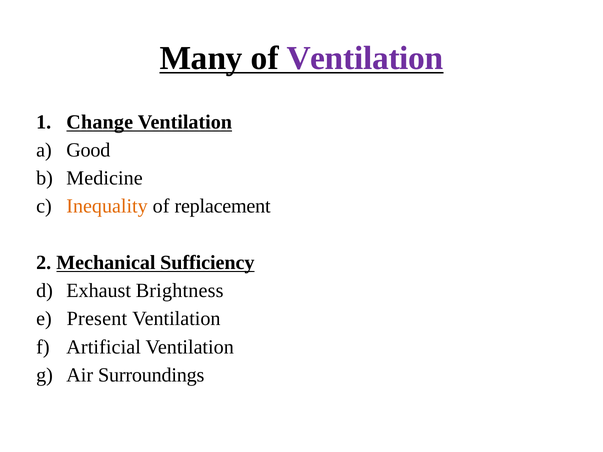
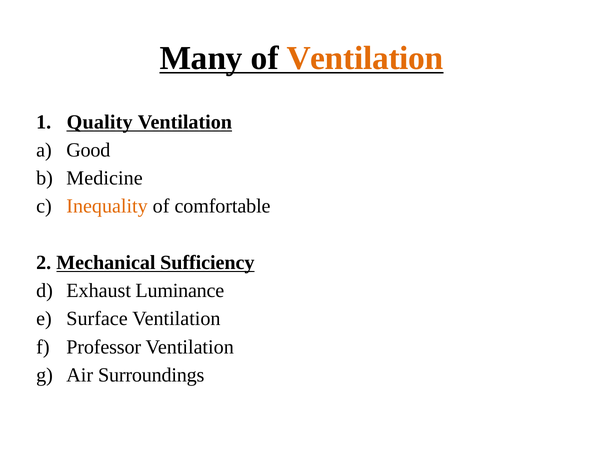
Ventilation at (365, 58) colour: purple -> orange
Change: Change -> Quality
replacement: replacement -> comfortable
Brightness: Brightness -> Luminance
Present: Present -> Surface
Artificial: Artificial -> Professor
